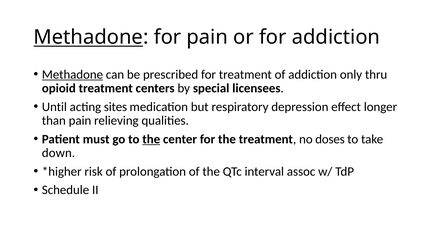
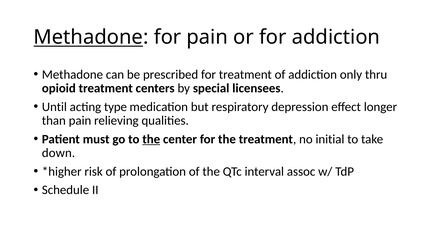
Methadone at (72, 75) underline: present -> none
sites: sites -> type
doses: doses -> initial
